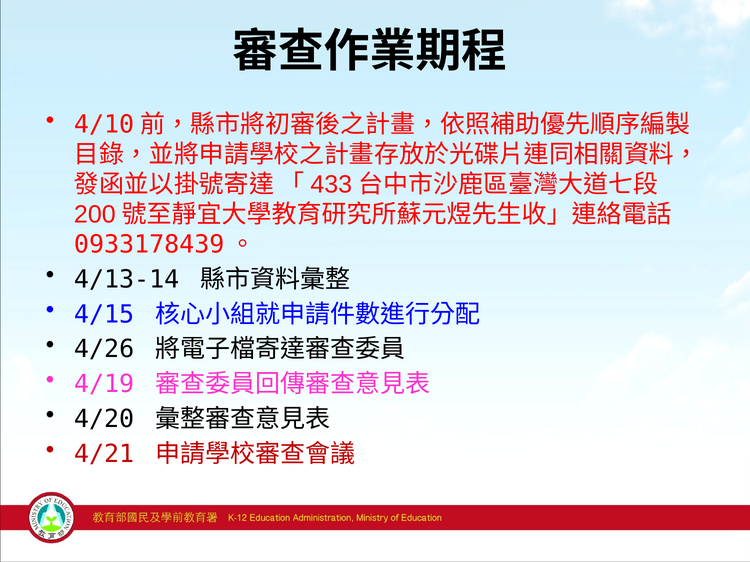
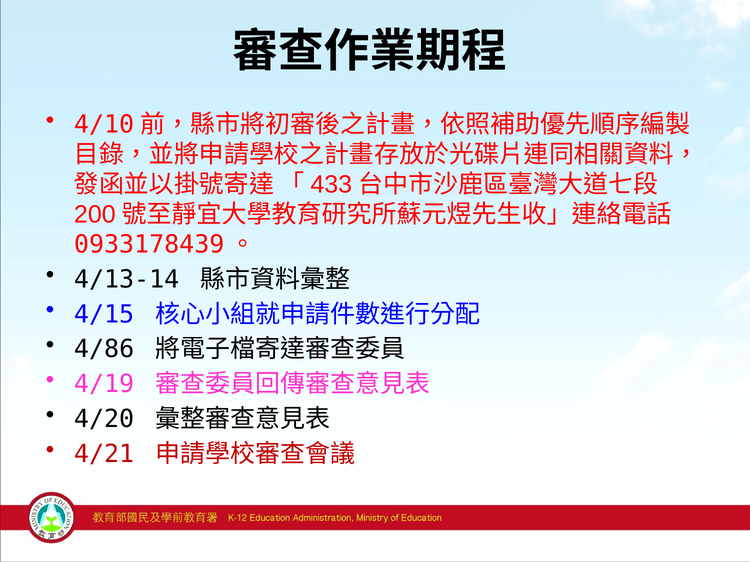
4/26: 4/26 -> 4/86
